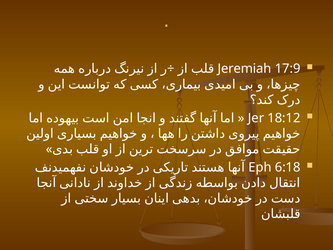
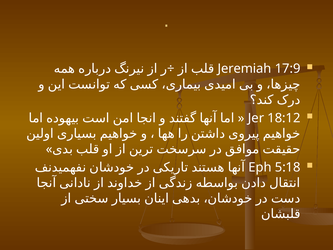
6:18: 6:18 -> 5:18
